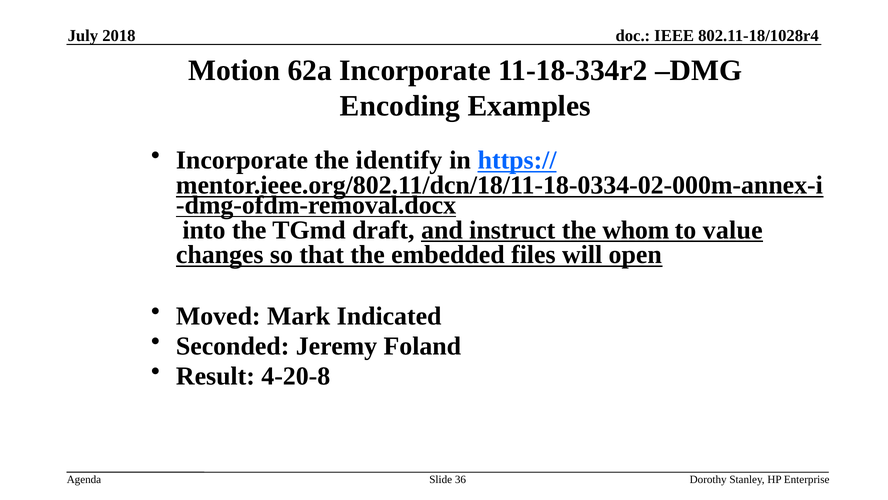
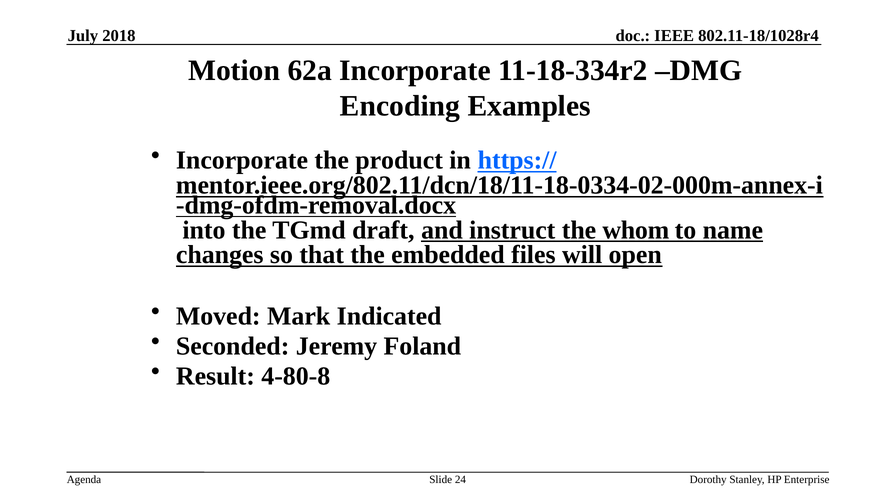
identify: identify -> product
value: value -> name
4-20-8: 4-20-8 -> 4-80-8
36: 36 -> 24
